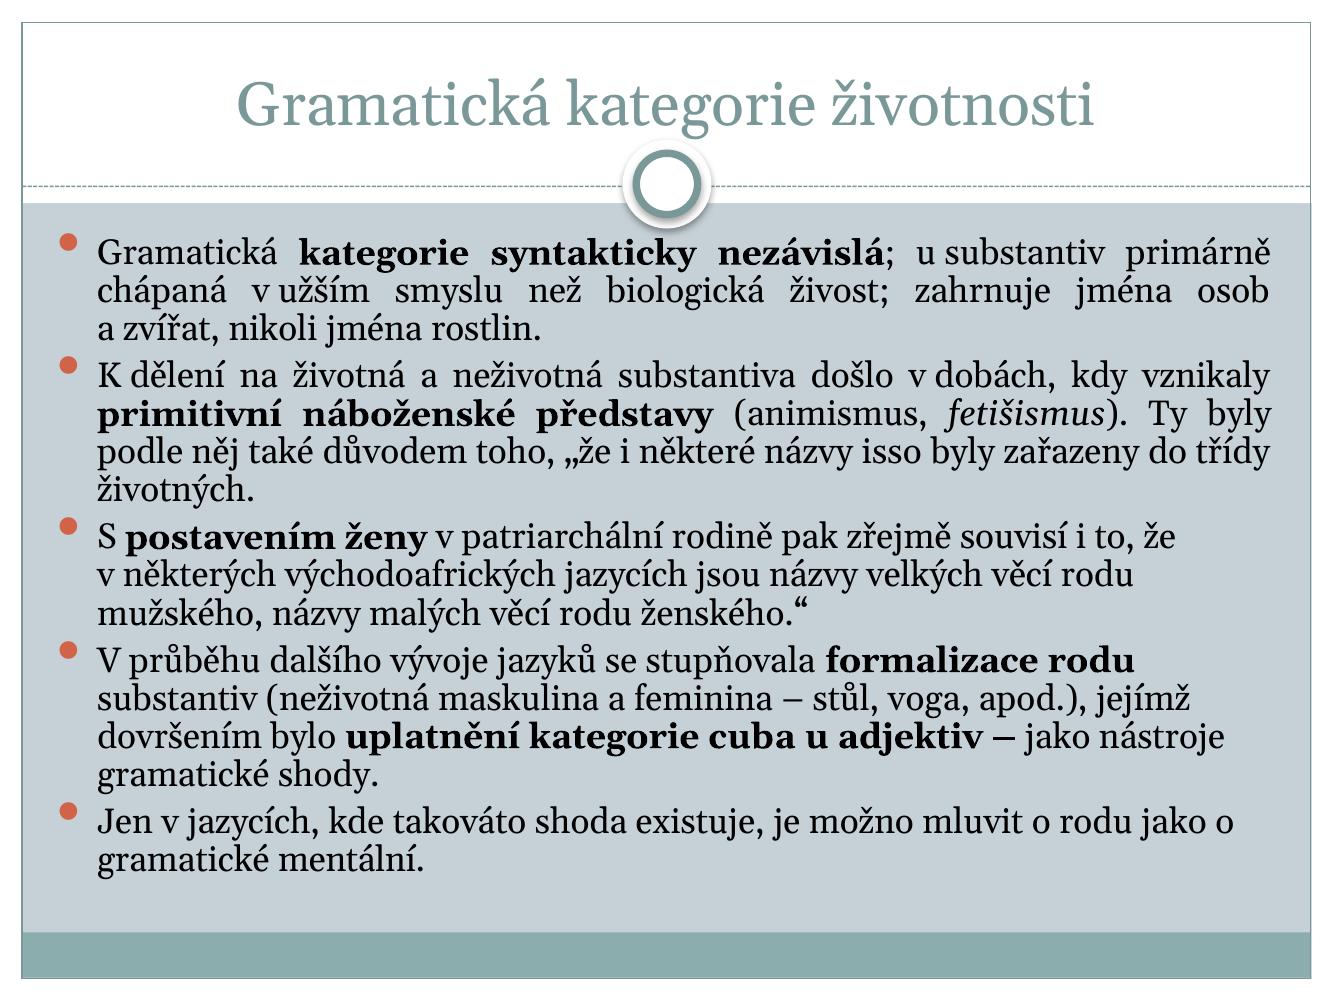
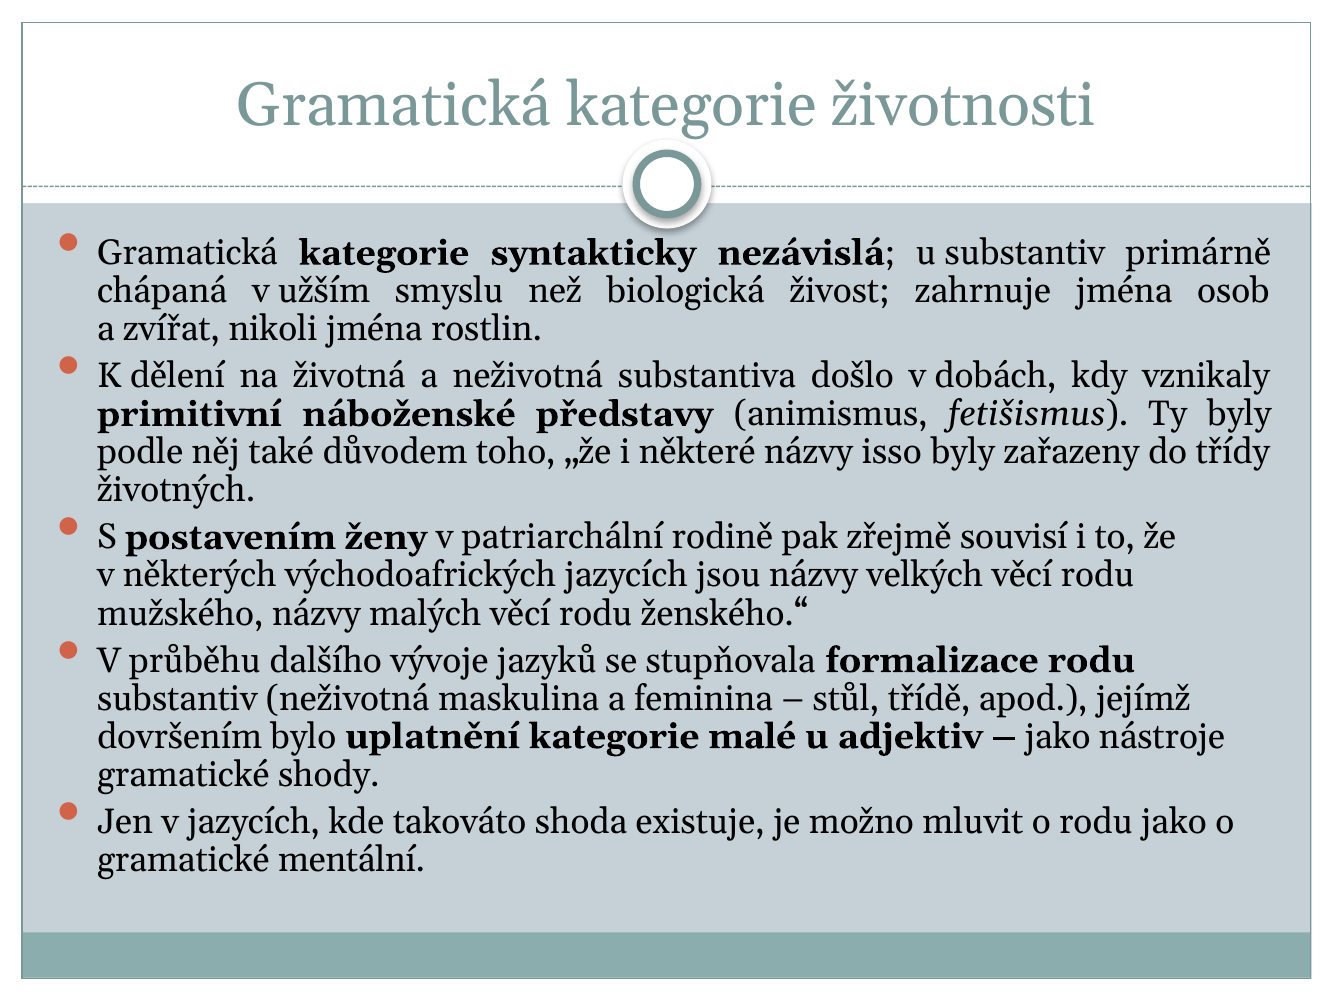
voga: voga -> třídě
cuba: cuba -> malé
